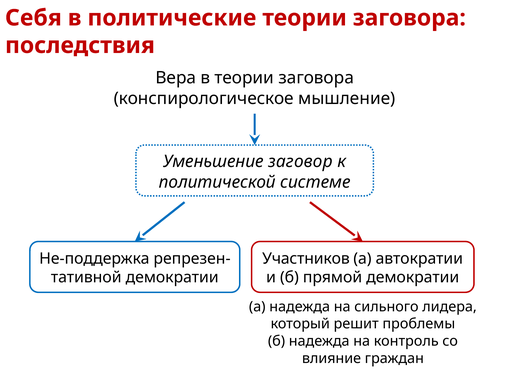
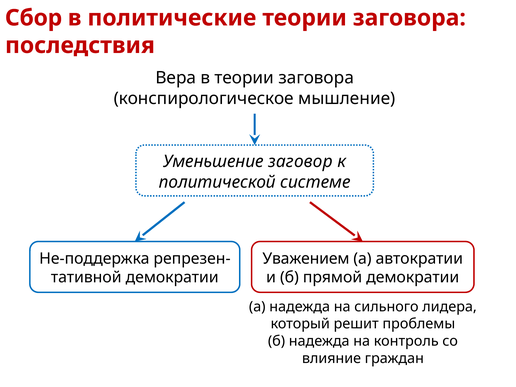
Себя: Себя -> Сбор
Участников: Участников -> Уважением
